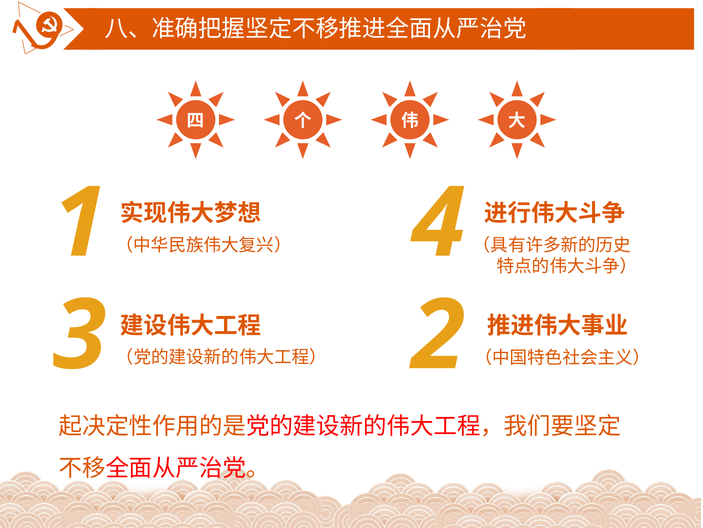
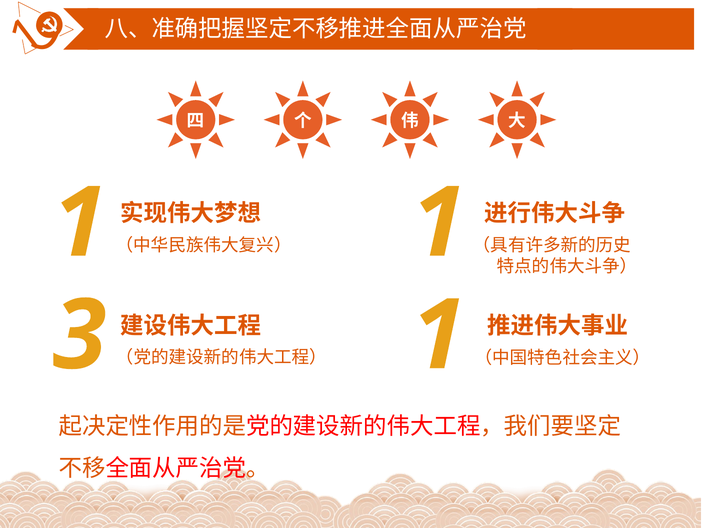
4 at (438, 223): 4 -> 1
2 at (438, 335): 2 -> 1
